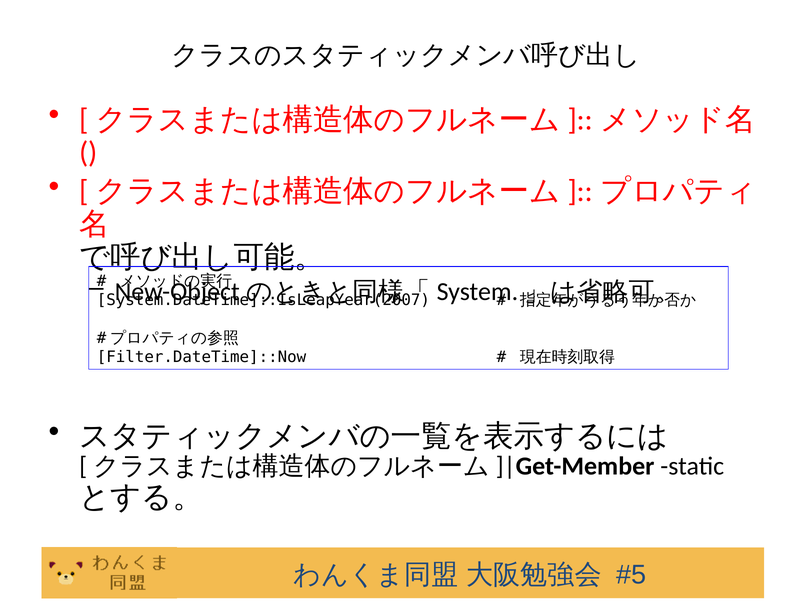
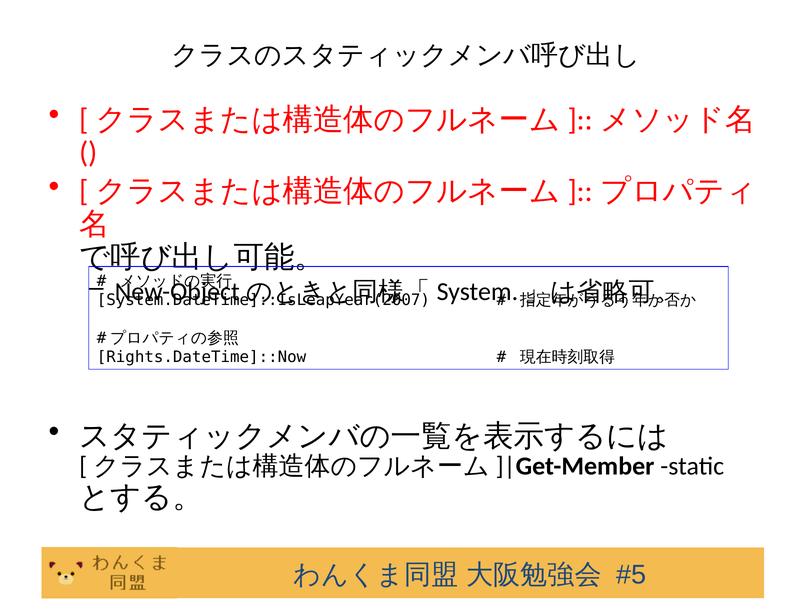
Filter.DateTime]::Now: Filter.DateTime]::Now -> Rights.DateTime]::Now
